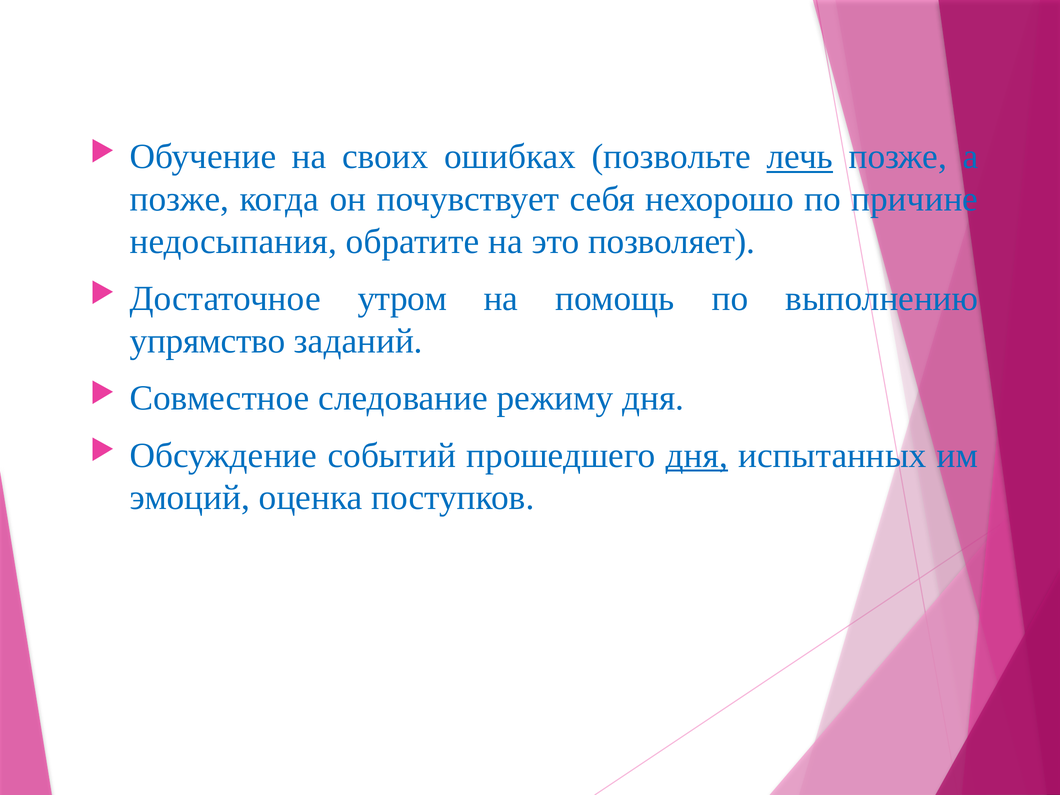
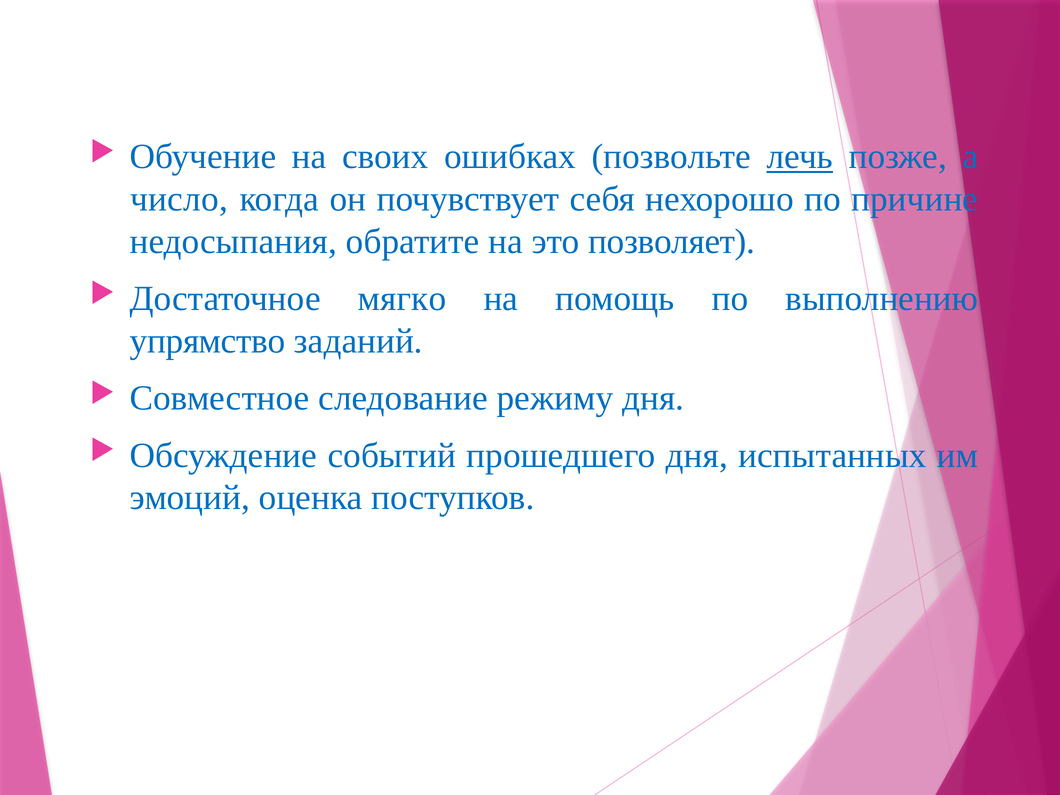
позже at (179, 199): позже -> число
утром: утром -> мягко
дня at (697, 455) underline: present -> none
